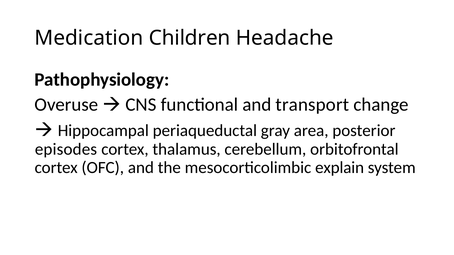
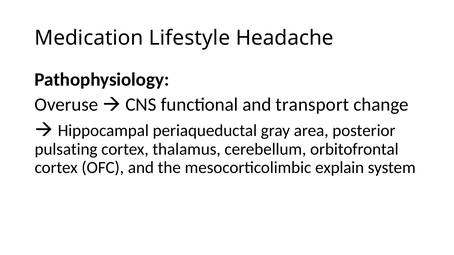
Children: Children -> Lifestyle
episodes: episodes -> pulsating
